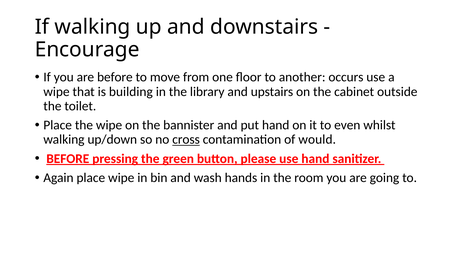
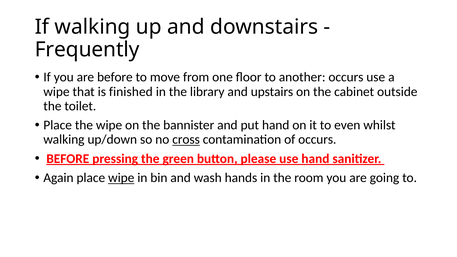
Encourage: Encourage -> Frequently
building: building -> finished
of would: would -> occurs
wipe at (121, 178) underline: none -> present
